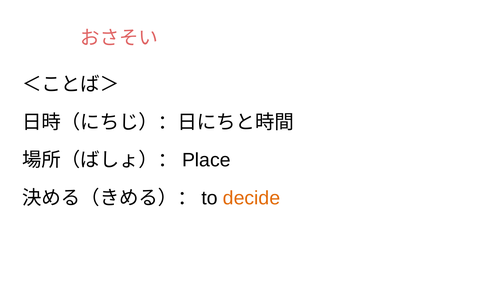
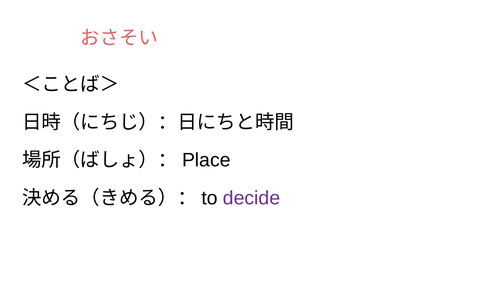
decide colour: orange -> purple
